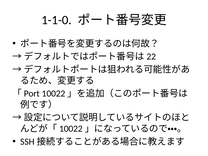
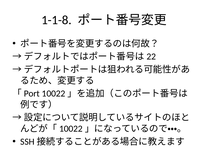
1-1-0: 1-1-0 -> 1-1-8
